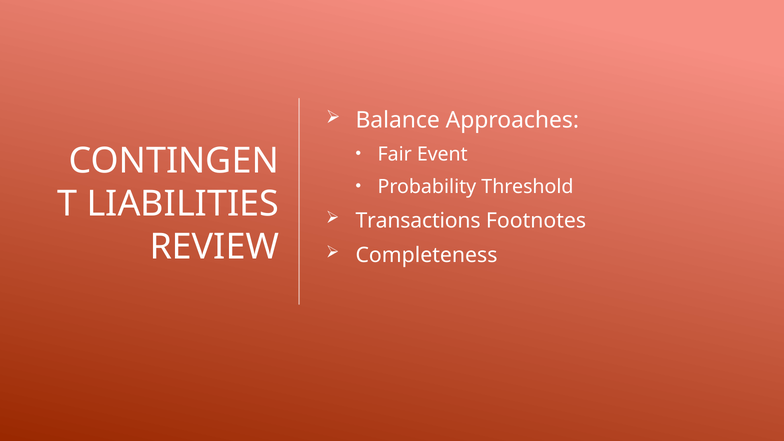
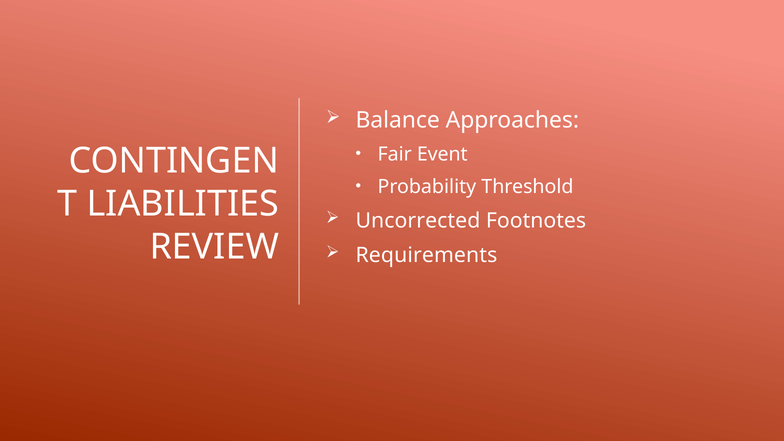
Transactions: Transactions -> Uncorrected
Completeness: Completeness -> Requirements
